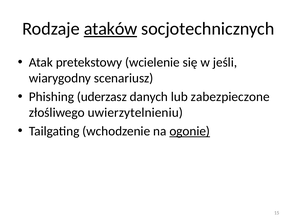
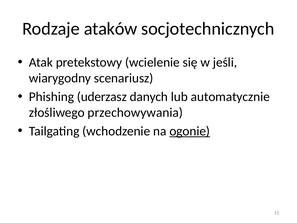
ataków underline: present -> none
zabezpieczone: zabezpieczone -> automatycznie
uwierzytelnieniu: uwierzytelnieniu -> przechowywania
